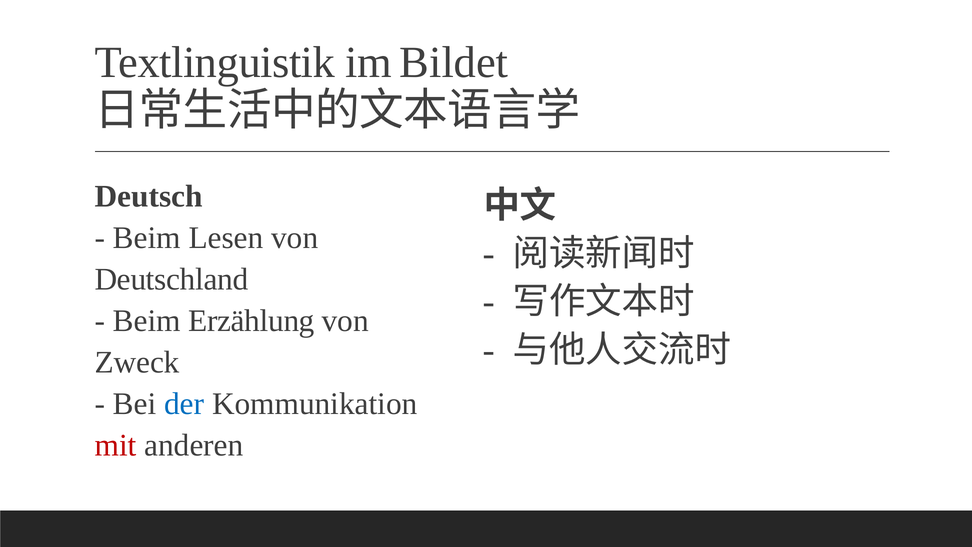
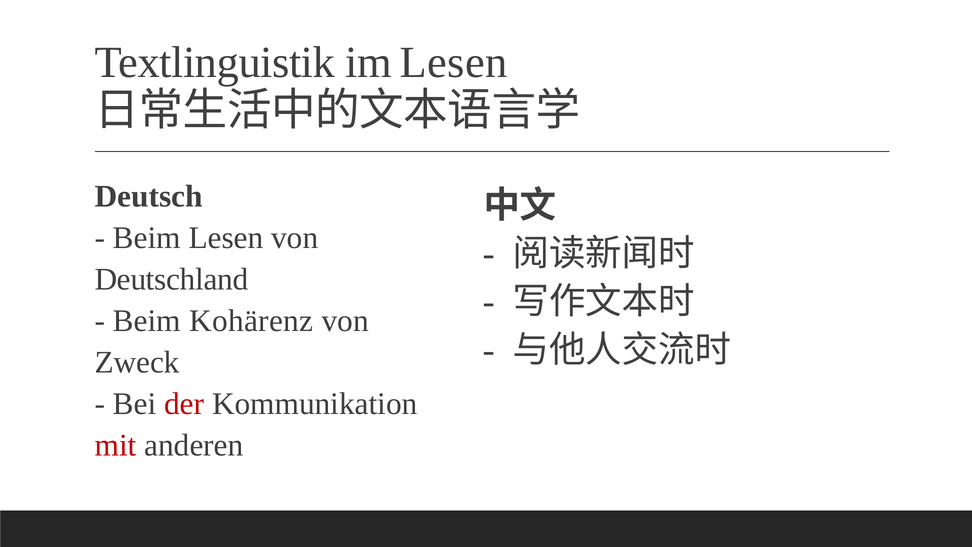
im Bildet: Bildet -> Lesen
Erzählung: Erzählung -> Kohärenz
der colour: blue -> red
